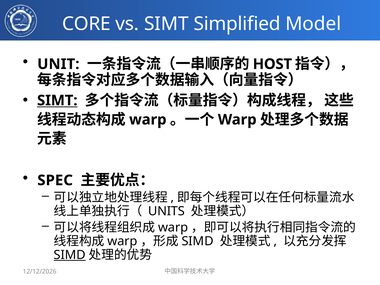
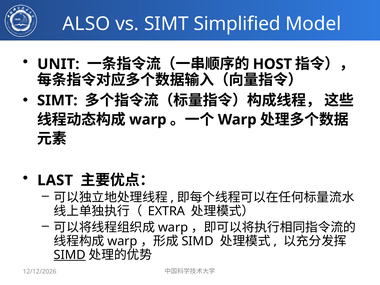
CORE: CORE -> ALSO
SIMT at (57, 100) underline: present -> none
SPEC: SPEC -> LAST
UNITS: UNITS -> EXTRA
